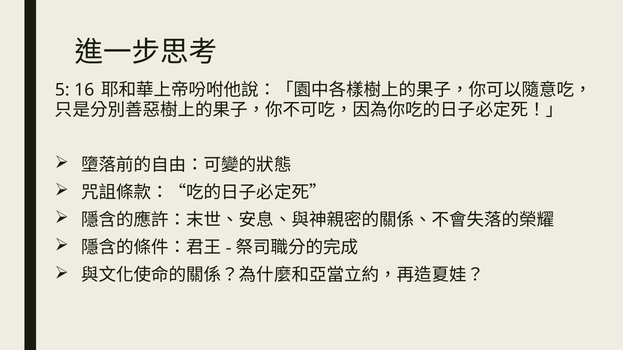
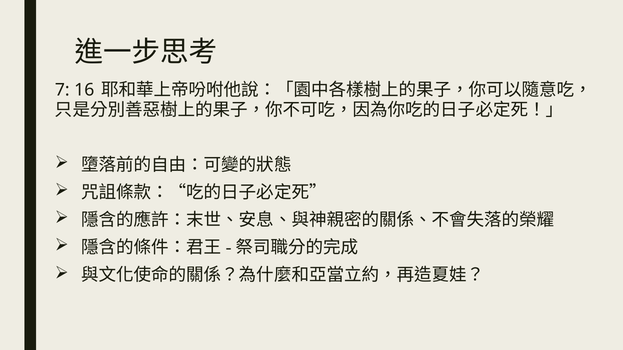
5: 5 -> 7
